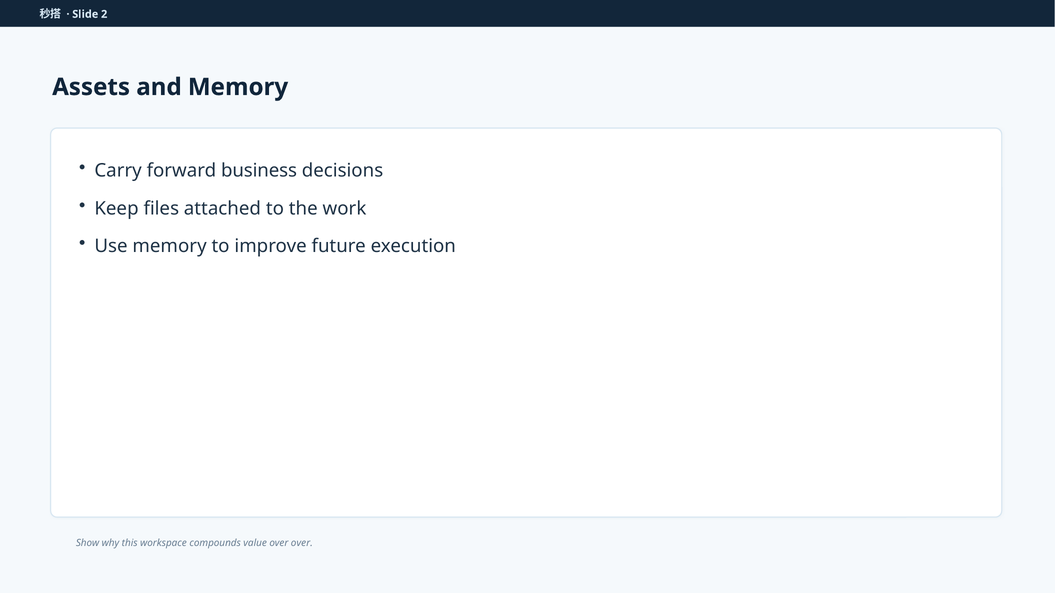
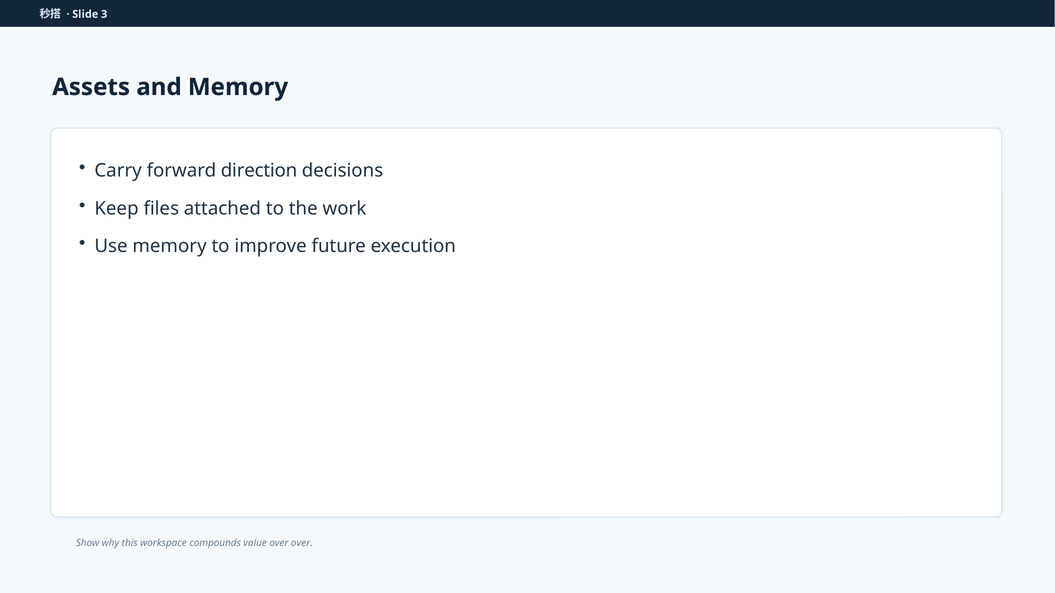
2: 2 -> 3
business: business -> direction
